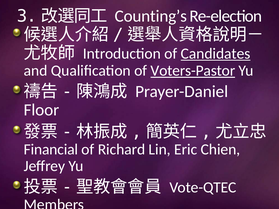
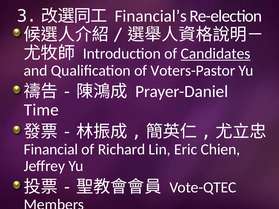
Counting’s: Counting’s -> Financial’s
Voters-Pastor underline: present -> none
Floor: Floor -> Time
